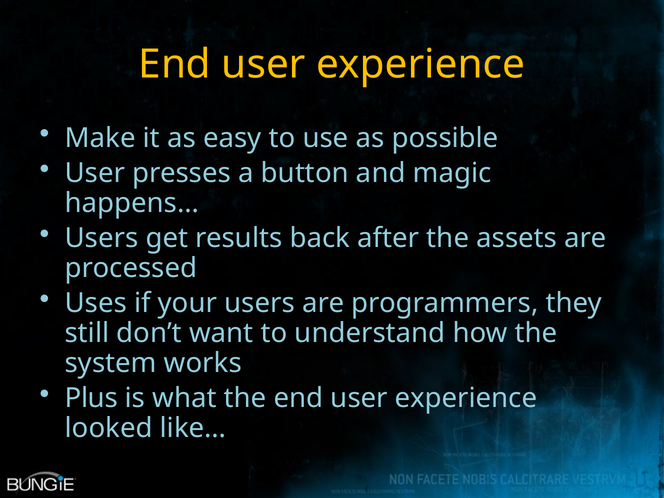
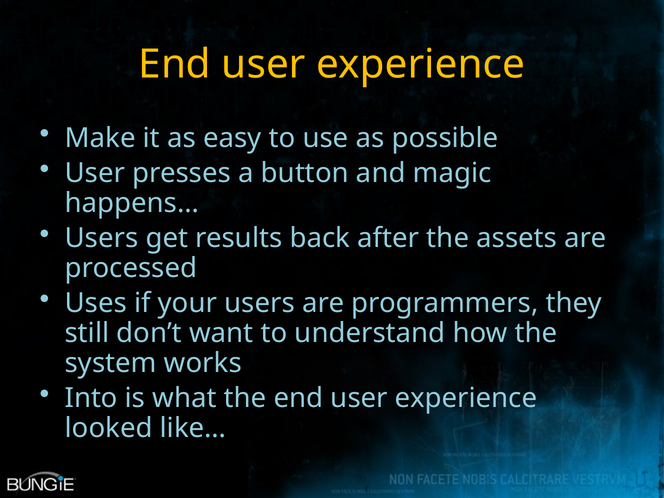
Plus: Plus -> Into
